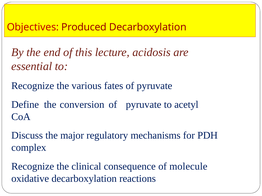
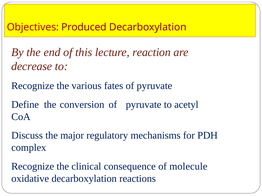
acidosis: acidosis -> reaction
essential: essential -> decrease
